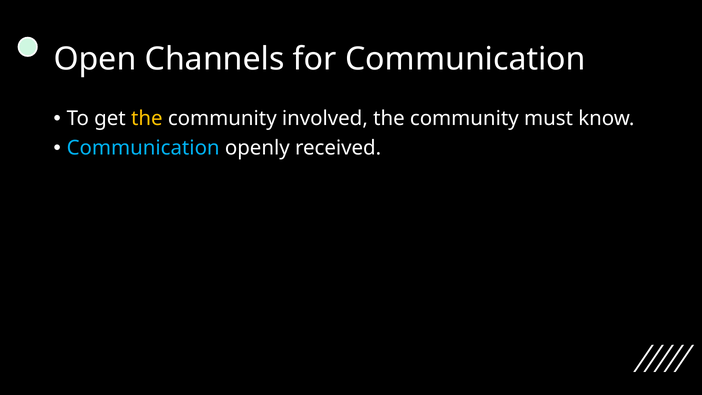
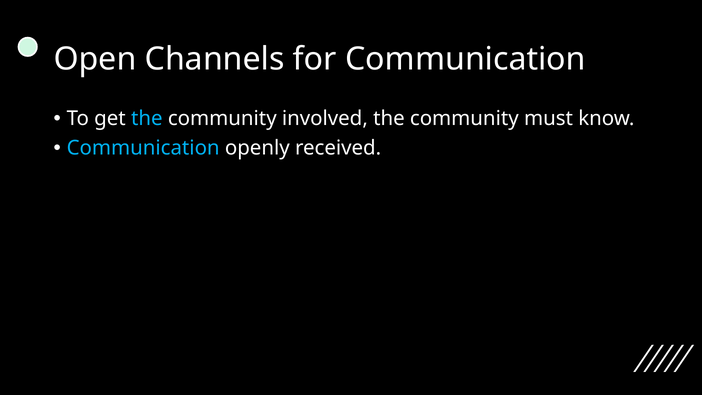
the at (147, 119) colour: yellow -> light blue
